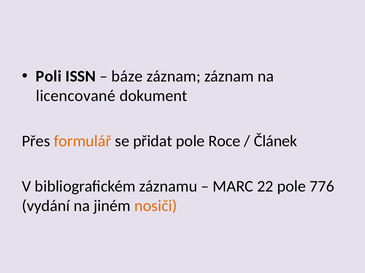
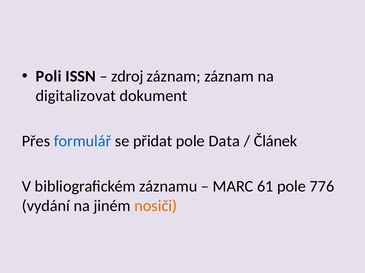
báze: báze -> zdroj
licencované: licencované -> digitalizovat
formulář colour: orange -> blue
Roce: Roce -> Data
22: 22 -> 61
